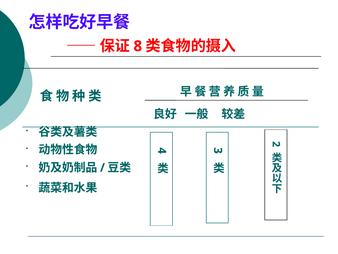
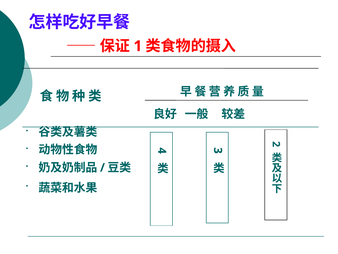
8: 8 -> 1
